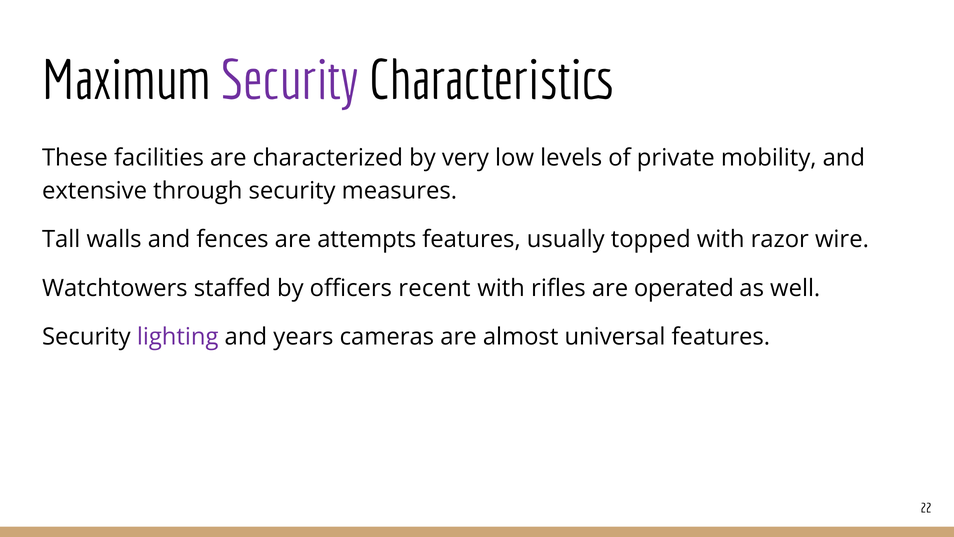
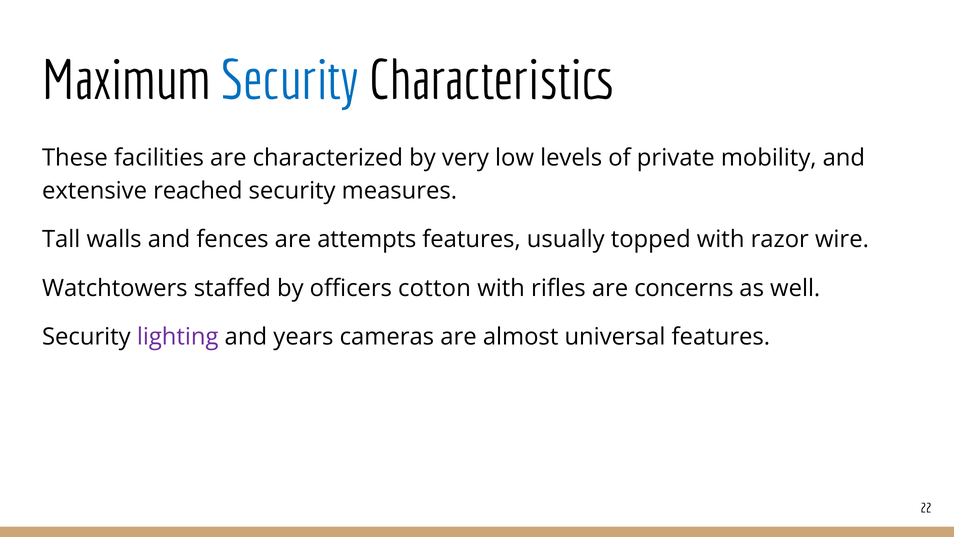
Security at (290, 81) colour: purple -> blue
through: through -> reached
recent: recent -> cotton
operated: operated -> concerns
